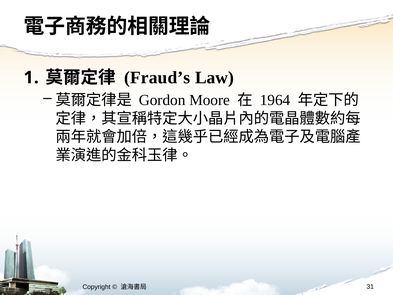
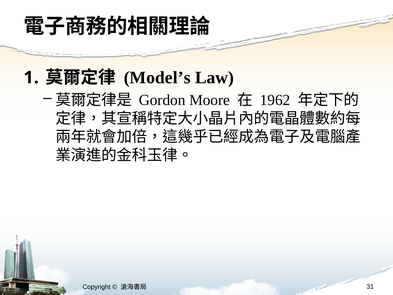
Fraud’s: Fraud’s -> Model’s
1964: 1964 -> 1962
